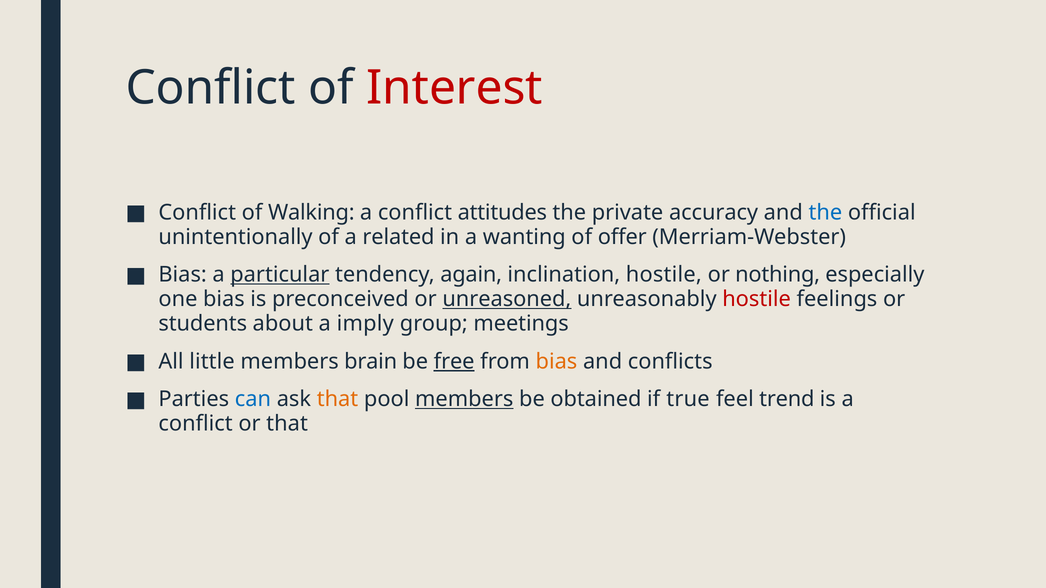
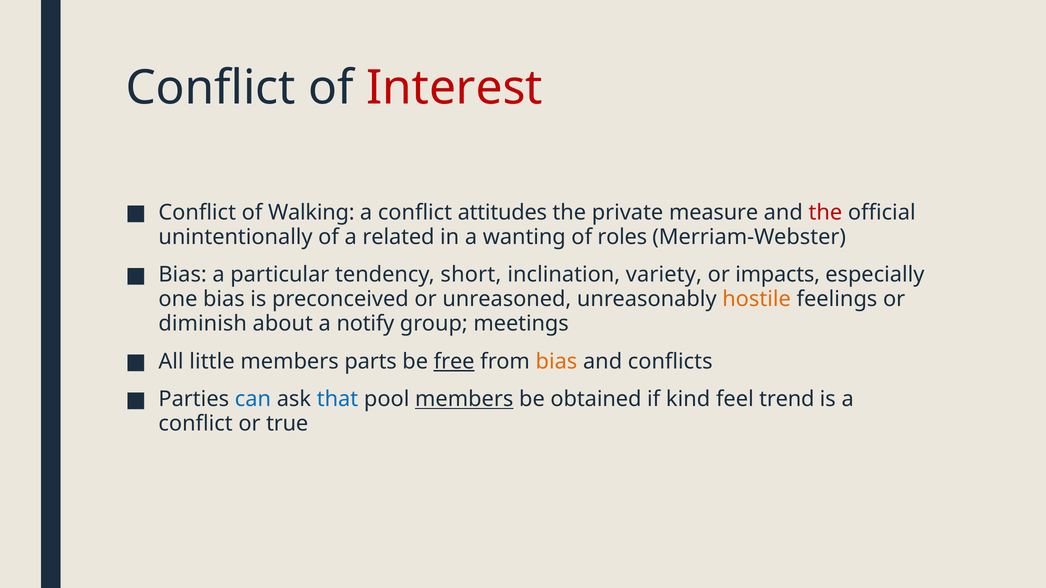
accuracy: accuracy -> measure
the at (825, 213) colour: blue -> red
offer: offer -> roles
particular underline: present -> none
again: again -> short
inclination hostile: hostile -> variety
nothing: nothing -> impacts
unreasoned underline: present -> none
hostile at (757, 299) colour: red -> orange
students: students -> diminish
imply: imply -> notify
brain: brain -> parts
that at (337, 399) colour: orange -> blue
true: true -> kind
or that: that -> true
